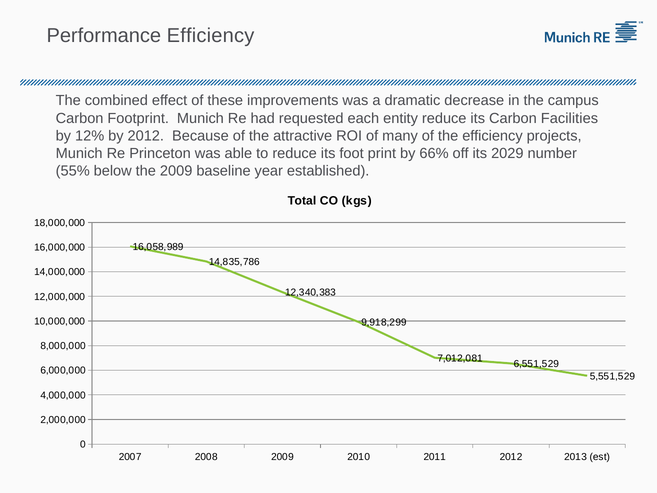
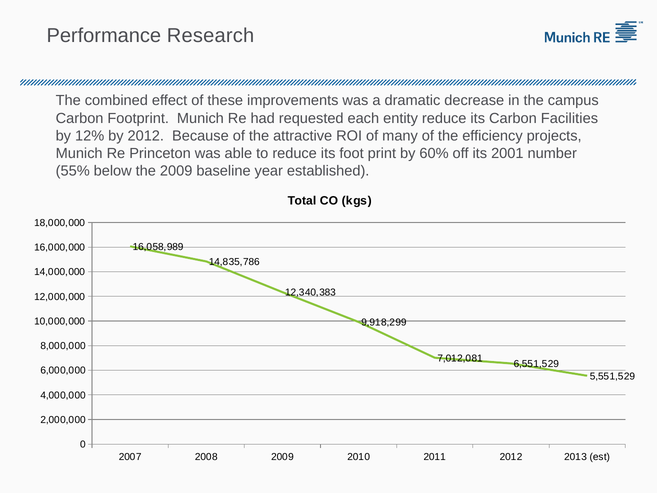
Performance Efficiency: Efficiency -> Research
66%: 66% -> 60%
2029: 2029 -> 2001
